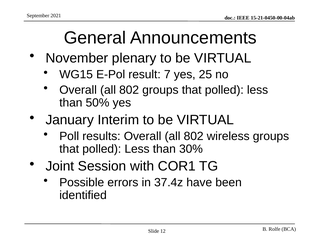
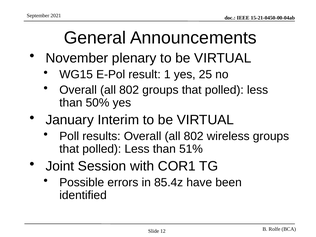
7: 7 -> 1
30%: 30% -> 51%
37.4z: 37.4z -> 85.4z
